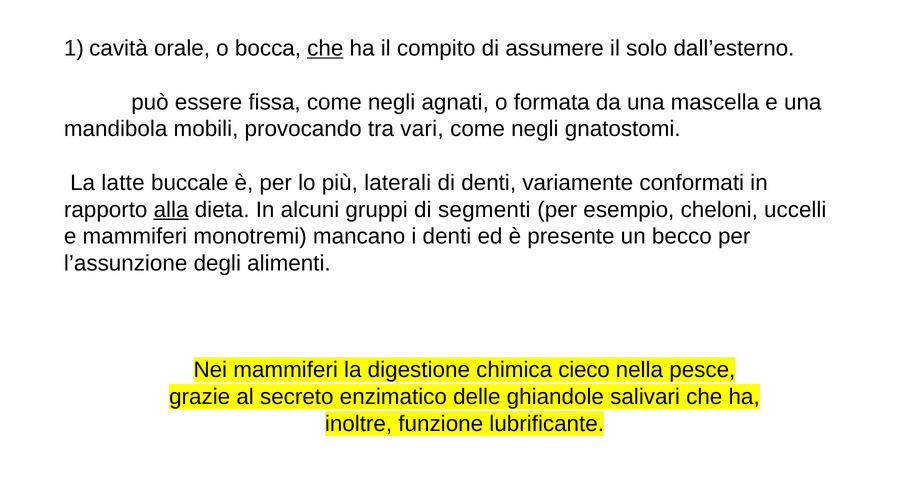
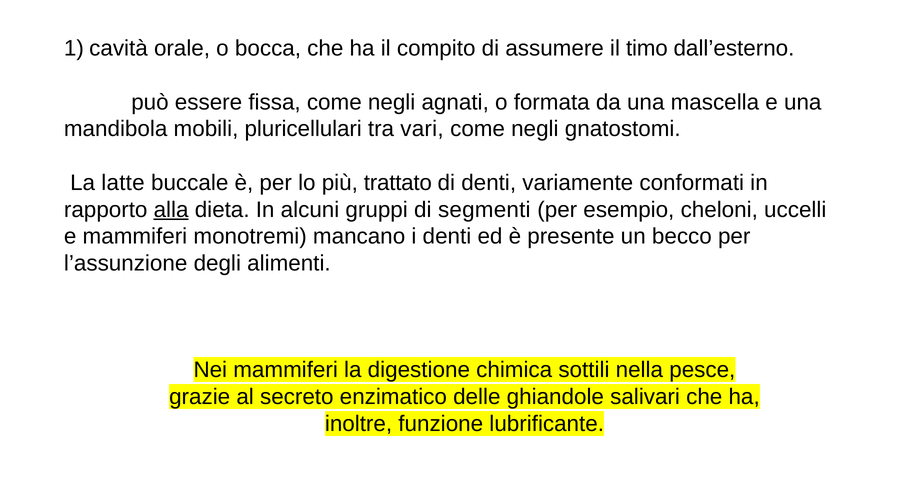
che at (325, 48) underline: present -> none
solo: solo -> timo
provocando: provocando -> pluricellulari
laterali: laterali -> trattato
cieco: cieco -> sottili
